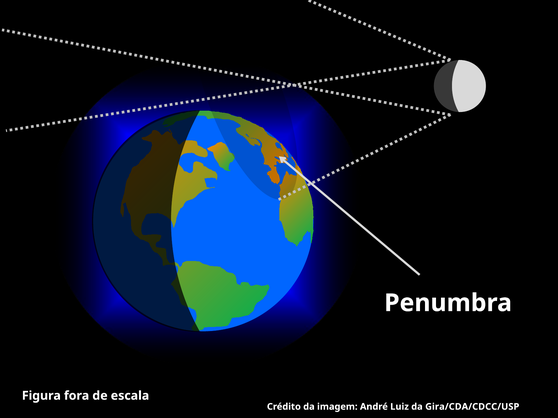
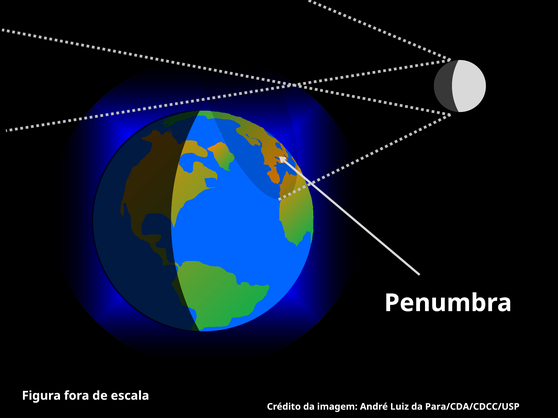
Gira/CDA/CDCC/USP: Gira/CDA/CDCC/USP -> Para/CDA/CDCC/USP
